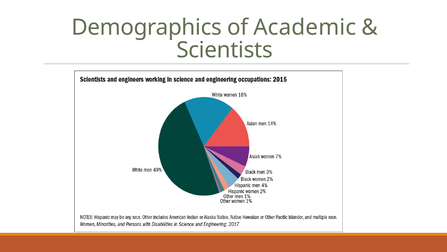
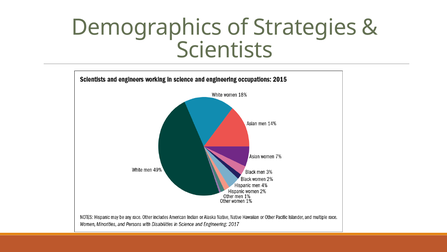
Academic: Academic -> Strategies
